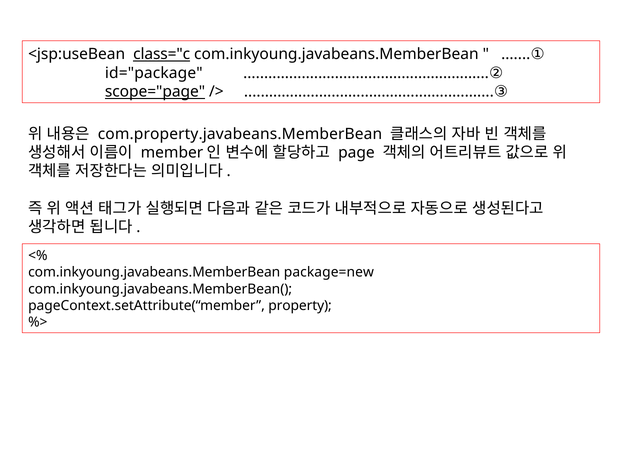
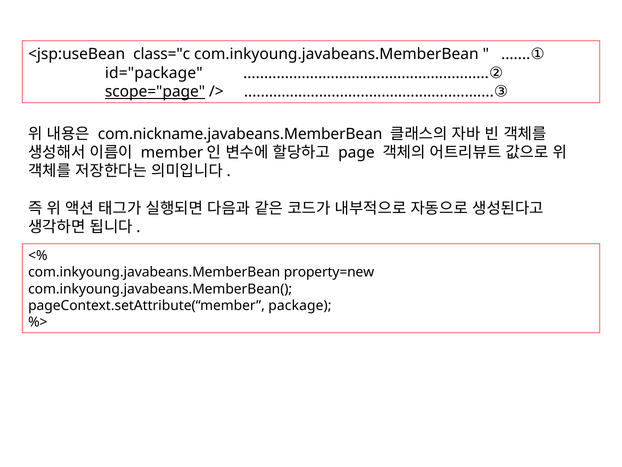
class="c underline: present -> none
com.property.javabeans.MemberBean: com.property.javabeans.MemberBean -> com.nickname.javabeans.MemberBean
package=new: package=new -> property=new
property: property -> package
